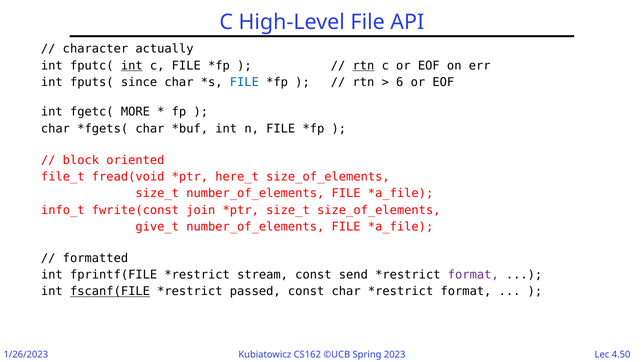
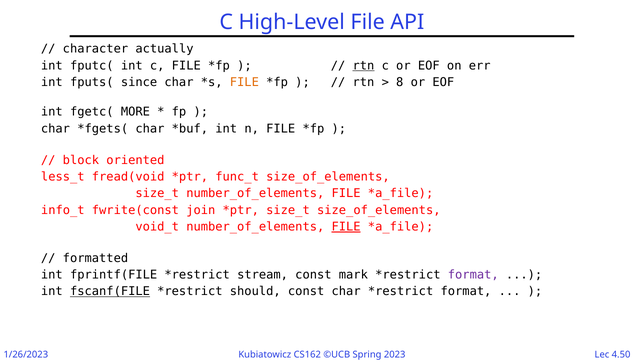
int at (132, 66) underline: present -> none
FILE at (244, 82) colour: blue -> orange
6: 6 -> 8
file_t: file_t -> less_t
here_t: here_t -> func_t
give_t: give_t -> void_t
FILE at (346, 227) underline: none -> present
send: send -> mark
passed: passed -> should
